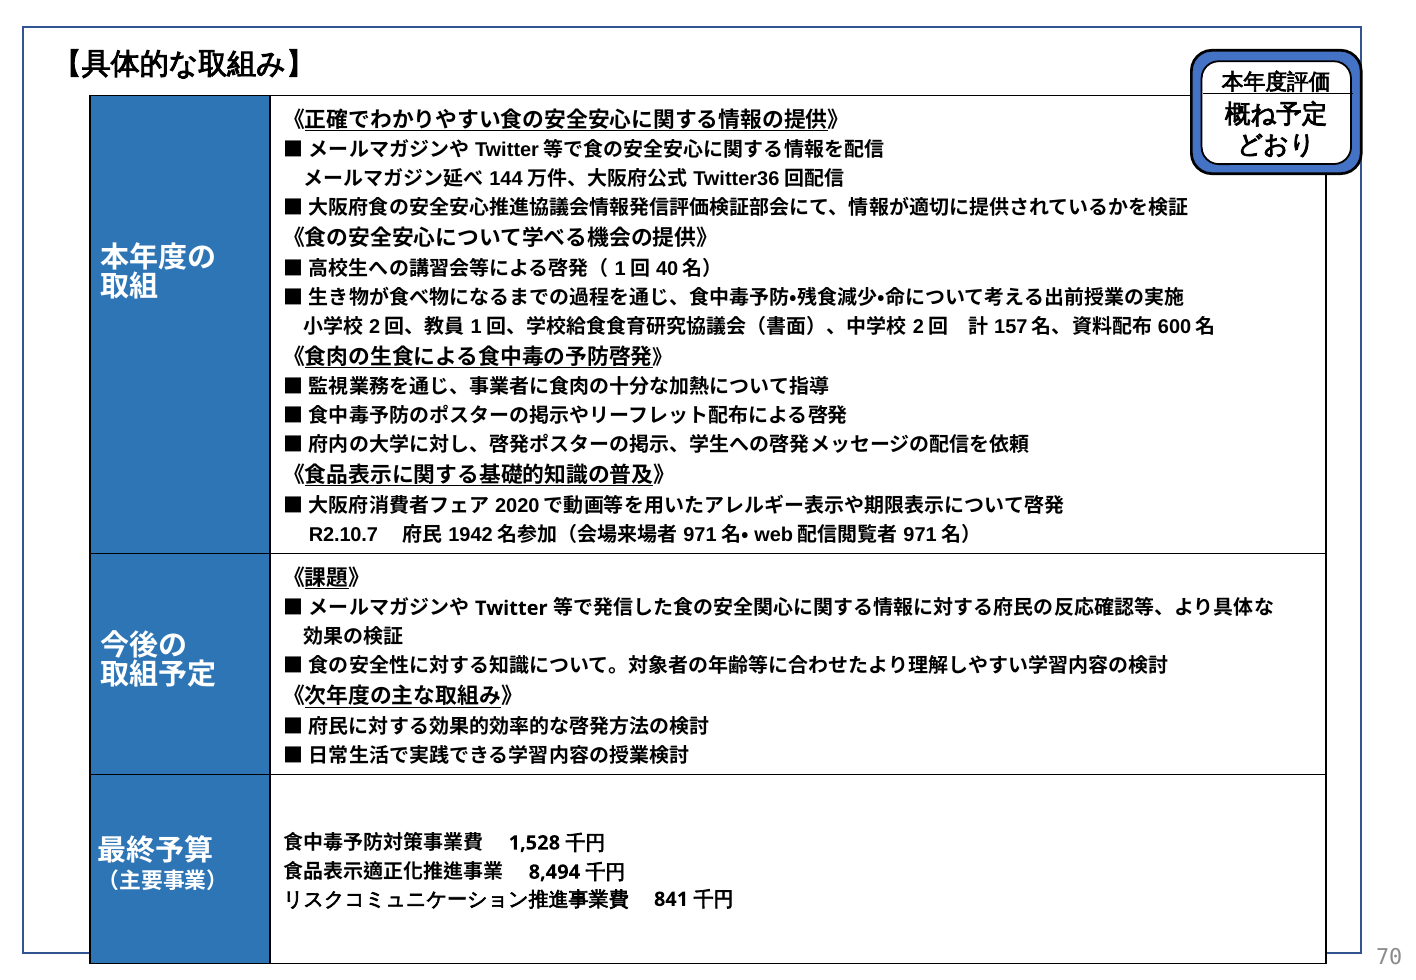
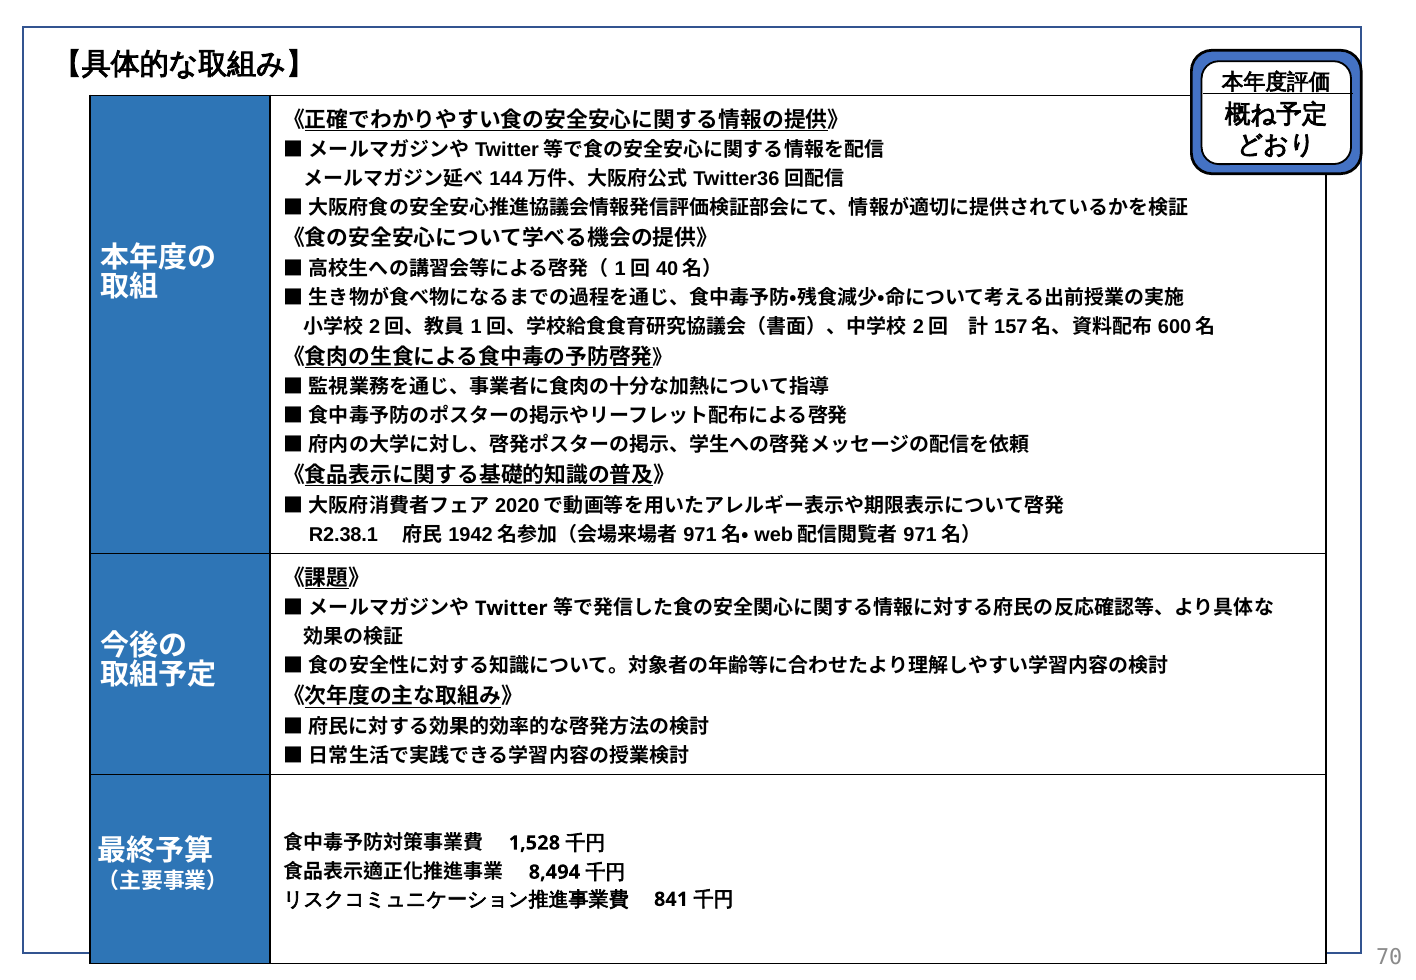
R2.10.7: R2.10.7 -> R2.38.1
